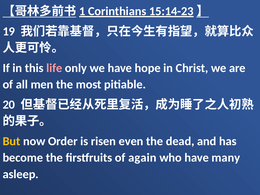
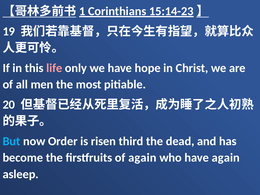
But colour: yellow -> light blue
even: even -> third
have many: many -> again
